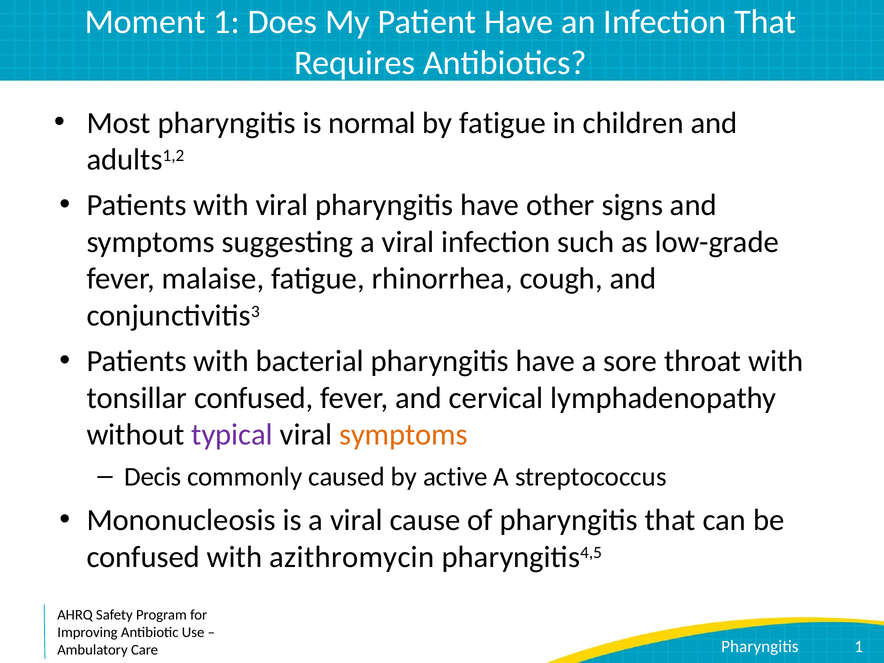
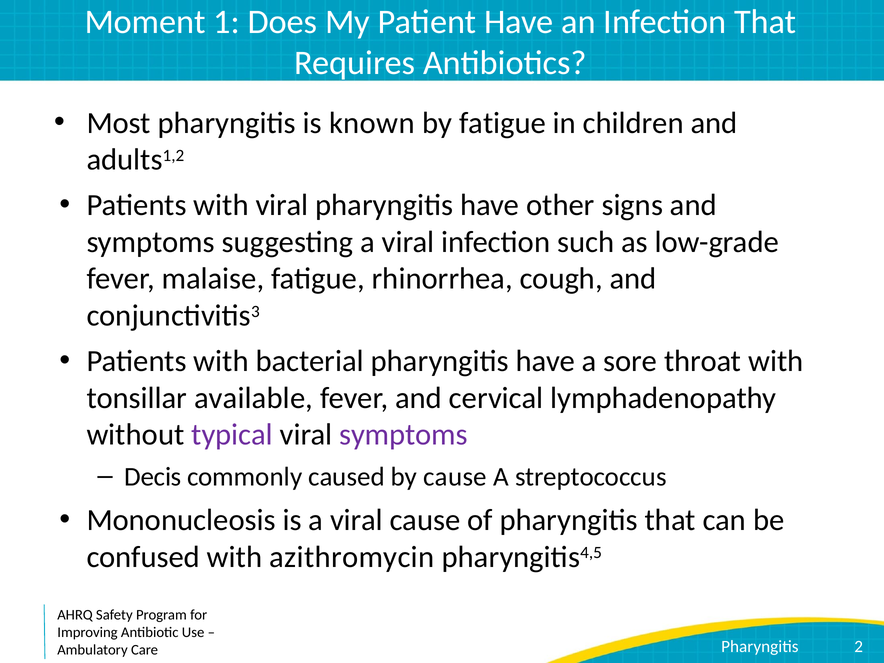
normal: normal -> known
tonsillar confused: confused -> available
symptoms at (404, 435) colour: orange -> purple
by active: active -> cause
1 at (859, 646): 1 -> 2
